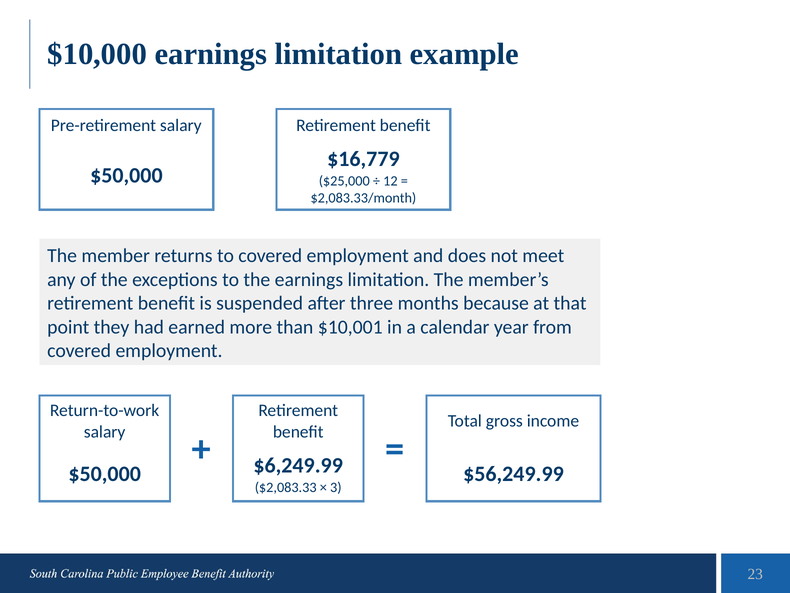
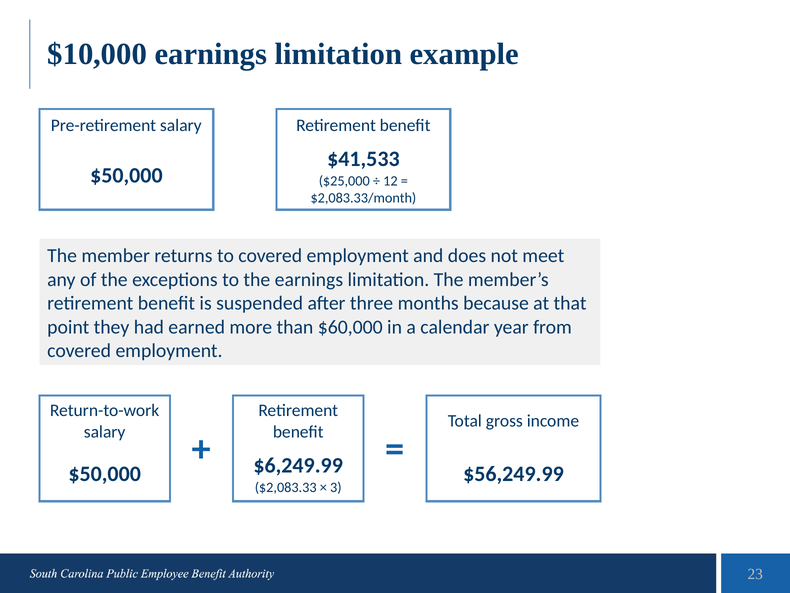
$16,779: $16,779 -> $41,533
$10,001: $10,001 -> $60,000
